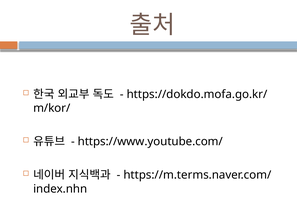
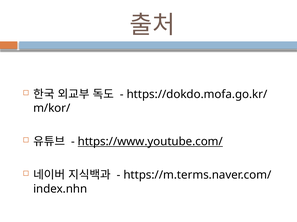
https://www.youtube.com/ underline: none -> present
